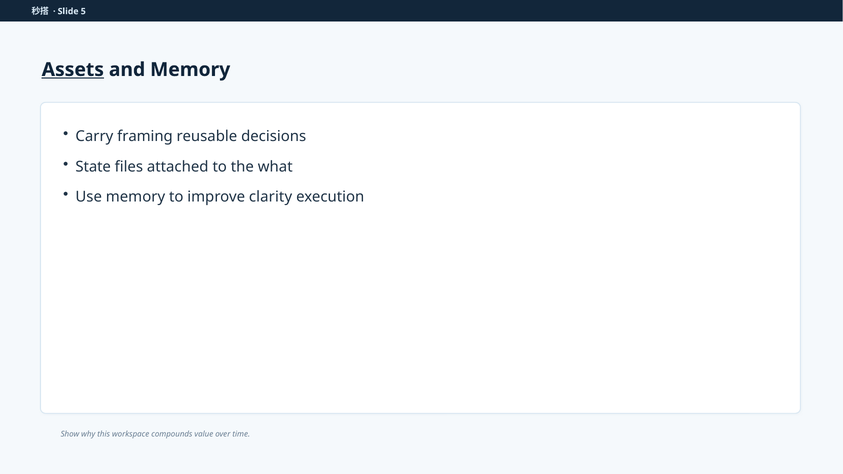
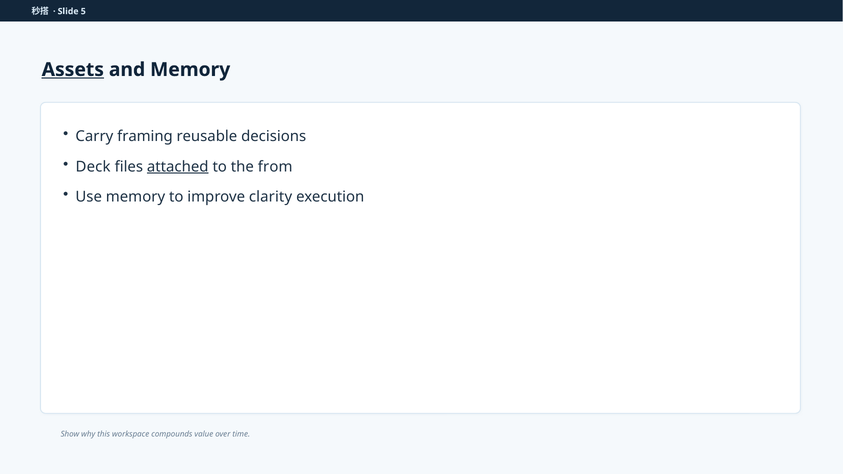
State: State -> Deck
attached underline: none -> present
what: what -> from
